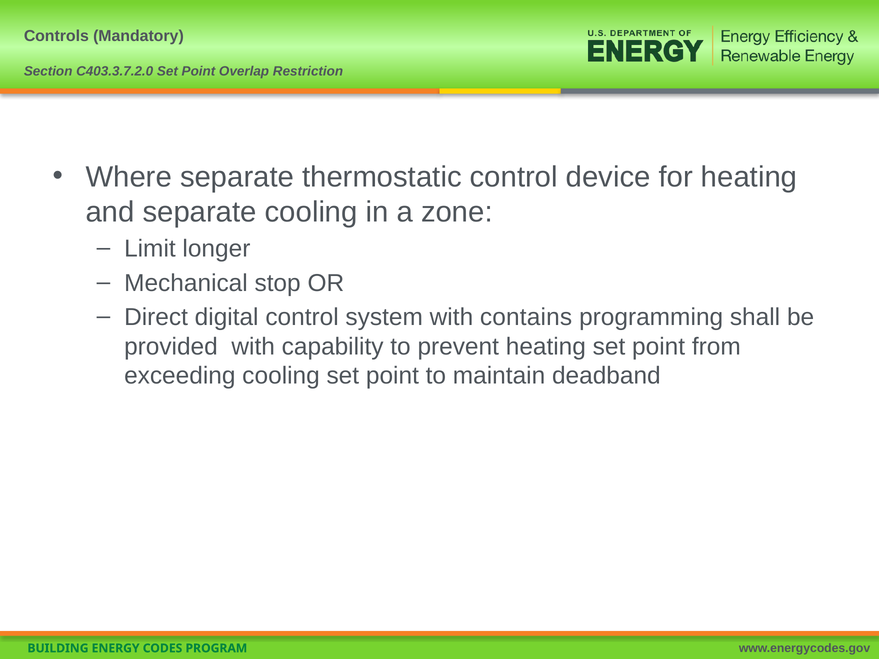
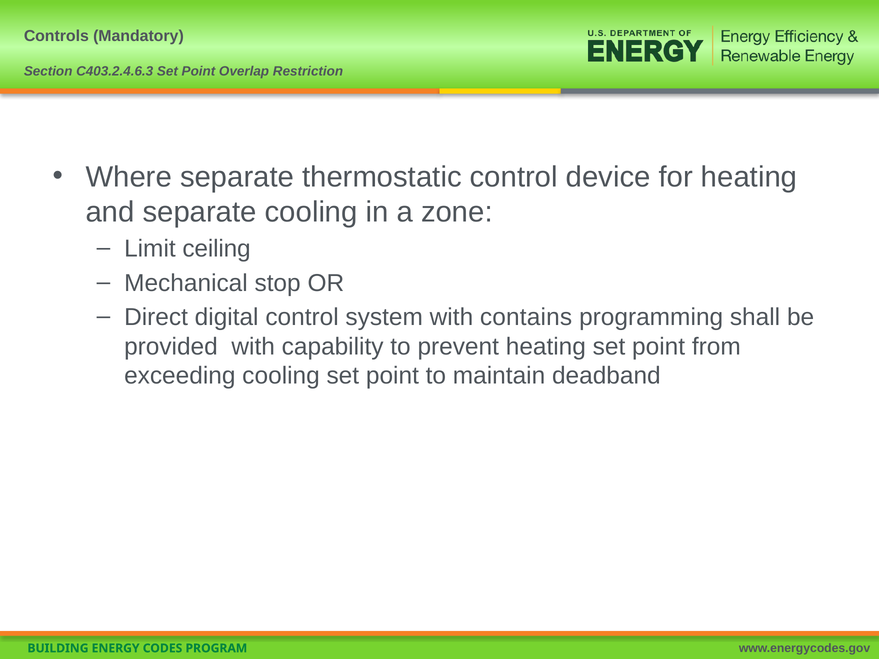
C403.3.7.2.0: C403.3.7.2.0 -> C403.2.4.6.3
longer: longer -> ceiling
